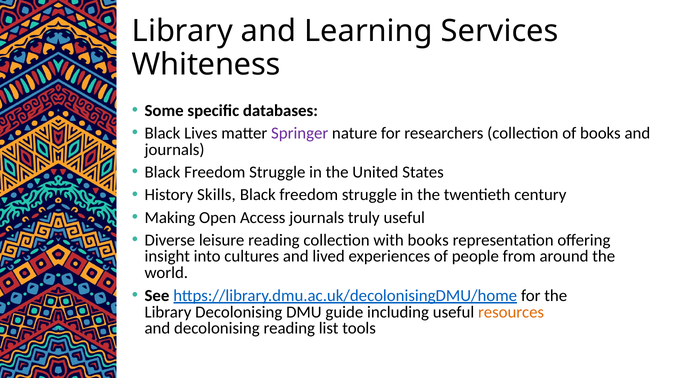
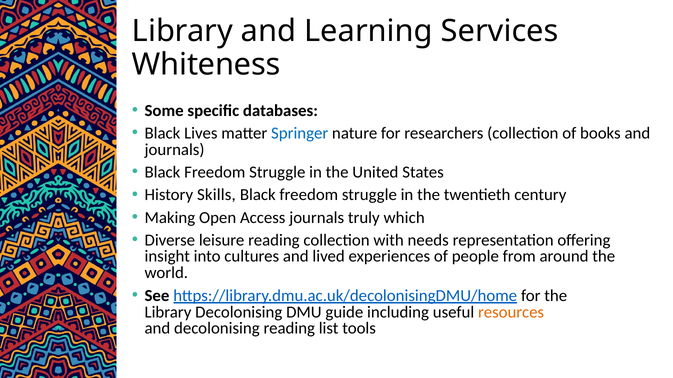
Springer colour: purple -> blue
truly useful: useful -> which
with books: books -> needs
